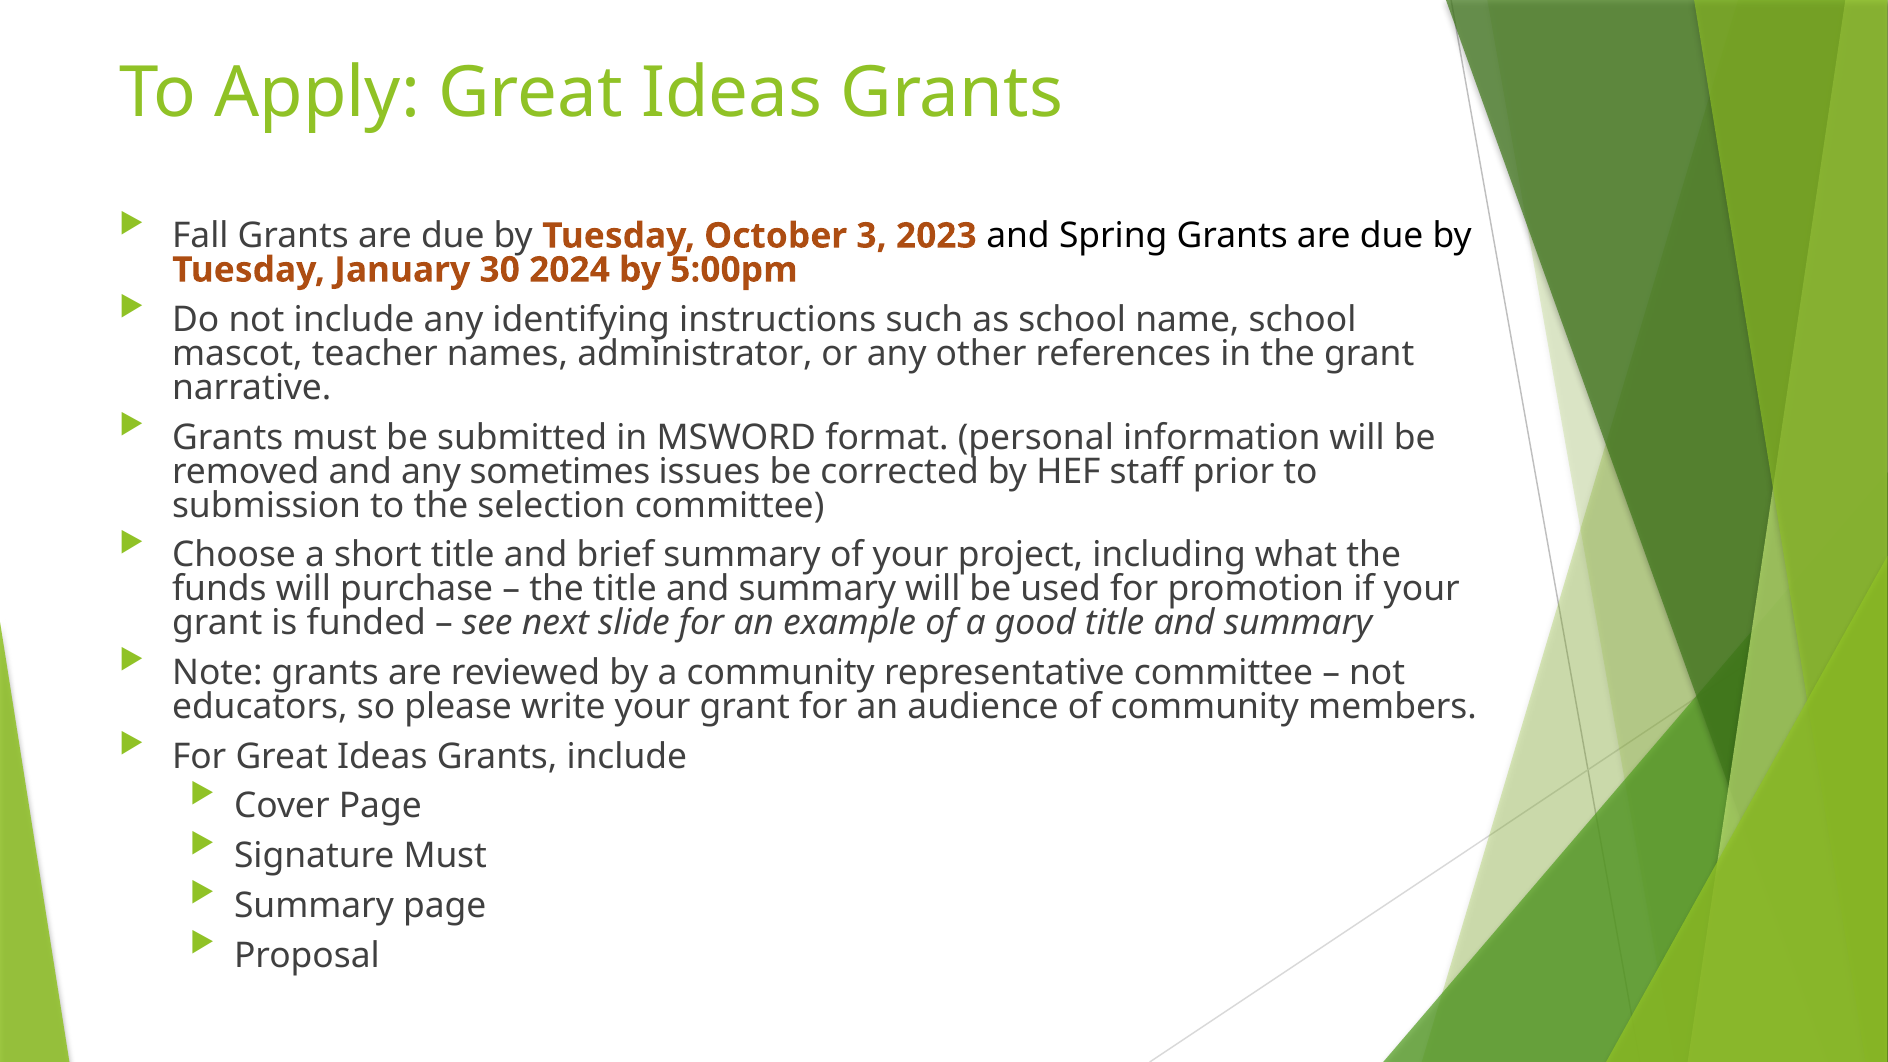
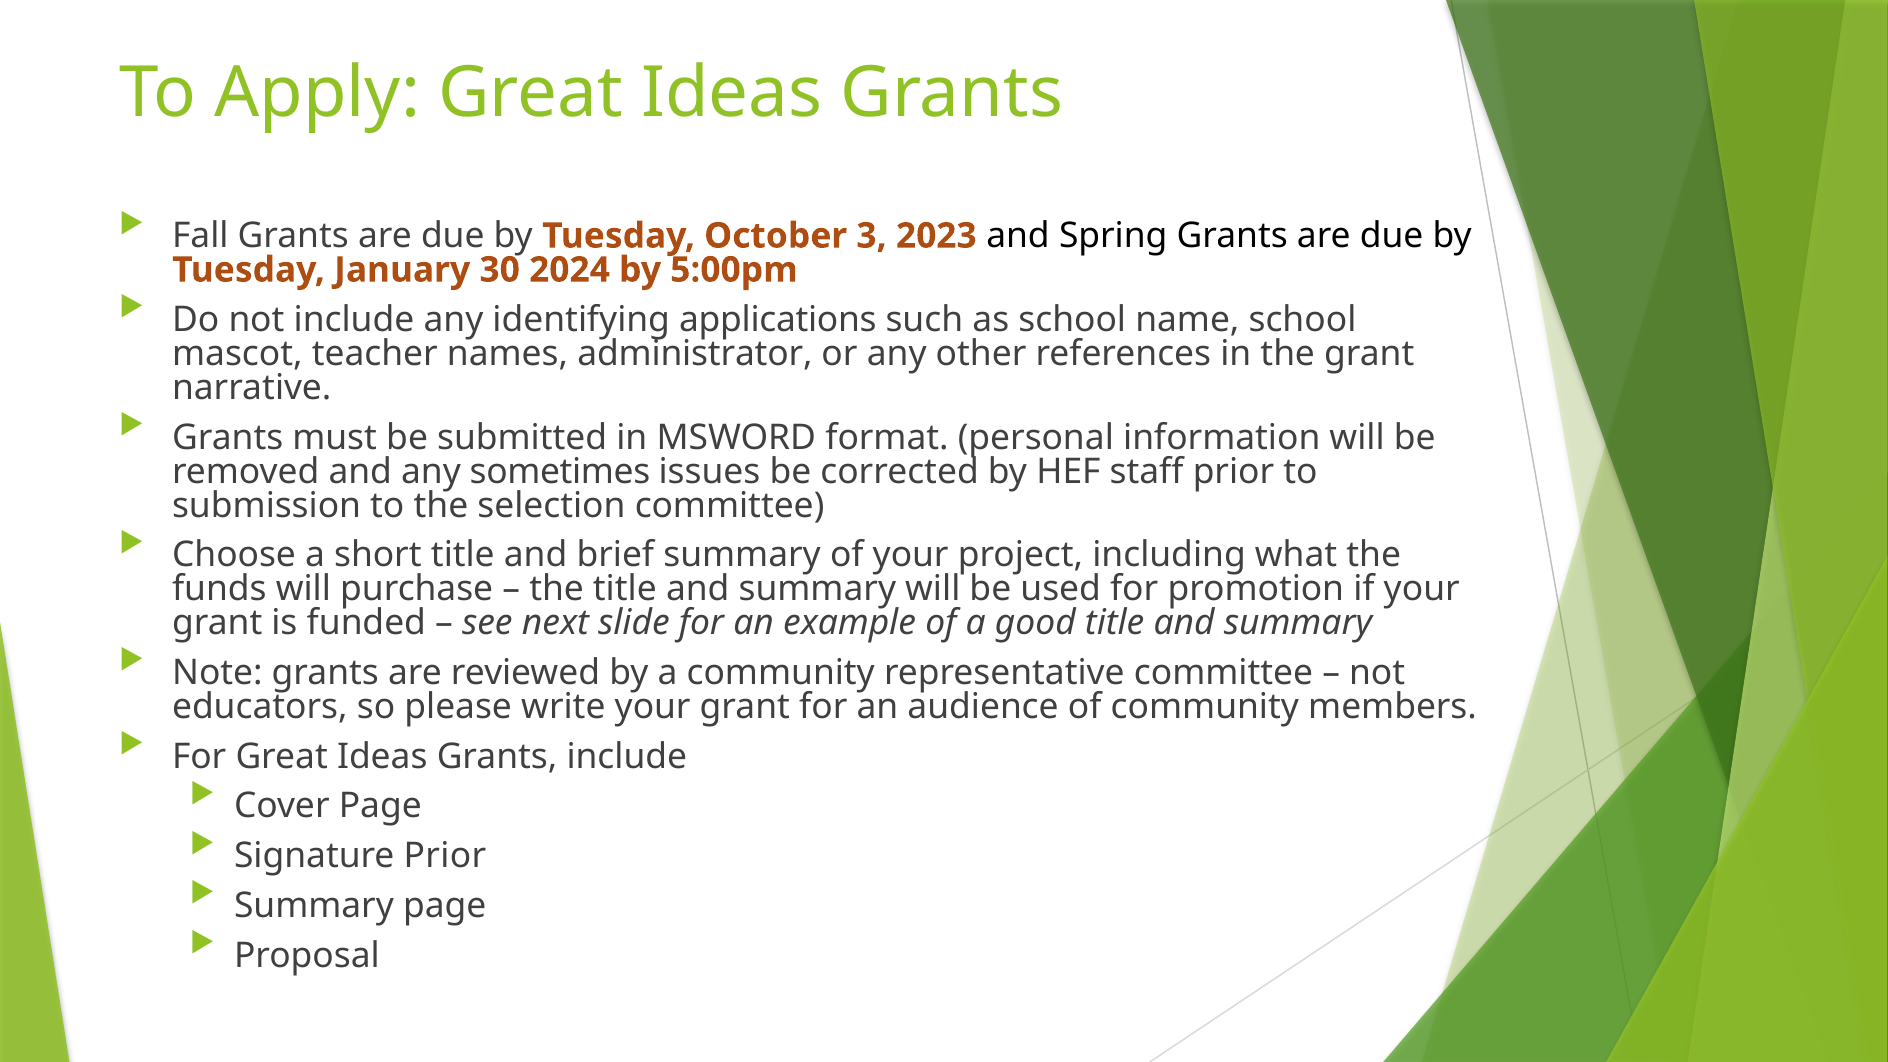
instructions: instructions -> applications
Signature Must: Must -> Prior
